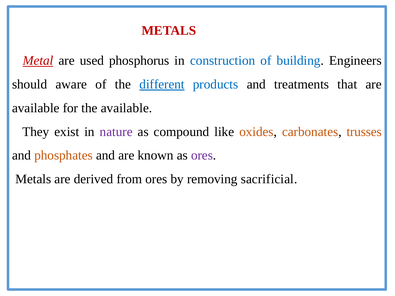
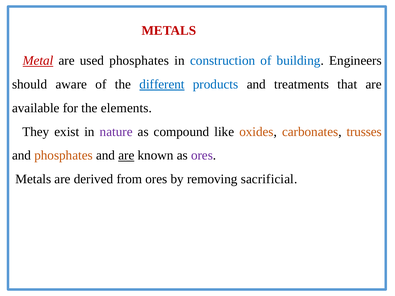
used phosphorus: phosphorus -> phosphates
the available: available -> elements
are at (126, 156) underline: none -> present
